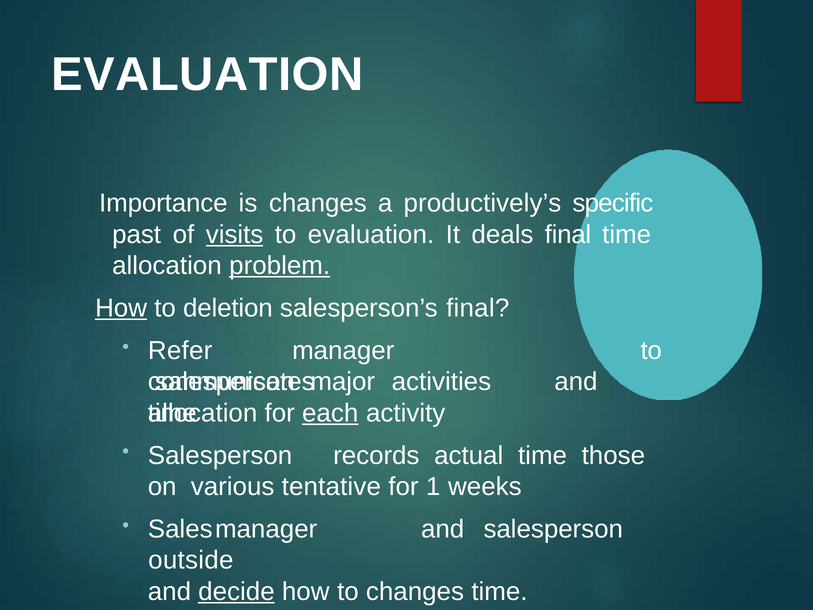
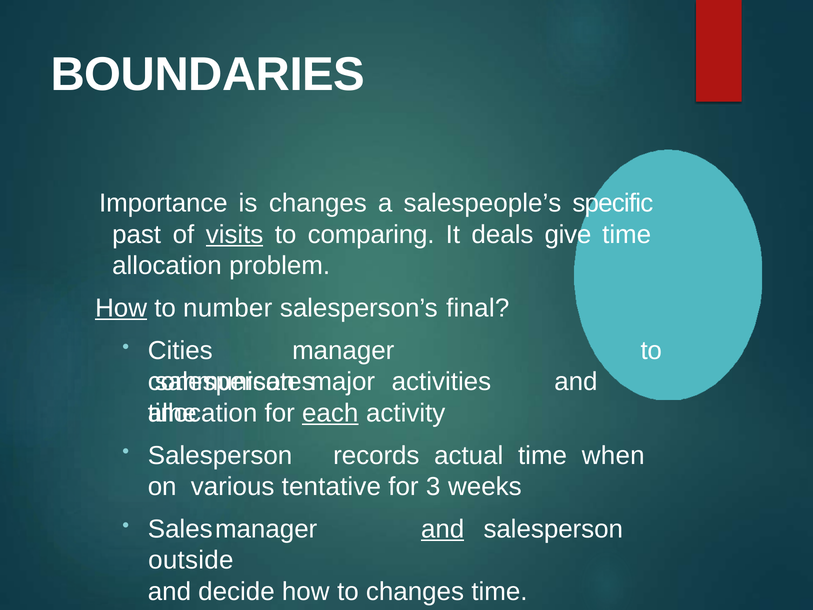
EVALUATION at (207, 75): EVALUATION -> BOUNDARIES
productively’s: productively’s -> salespeople’s
to evaluation: evaluation -> comparing
deals final: final -> give
problem underline: present -> none
deletion: deletion -> number
Refer: Refer -> Cities
those: those -> when
1: 1 -> 3
and at (443, 529) underline: none -> present
decide underline: present -> none
